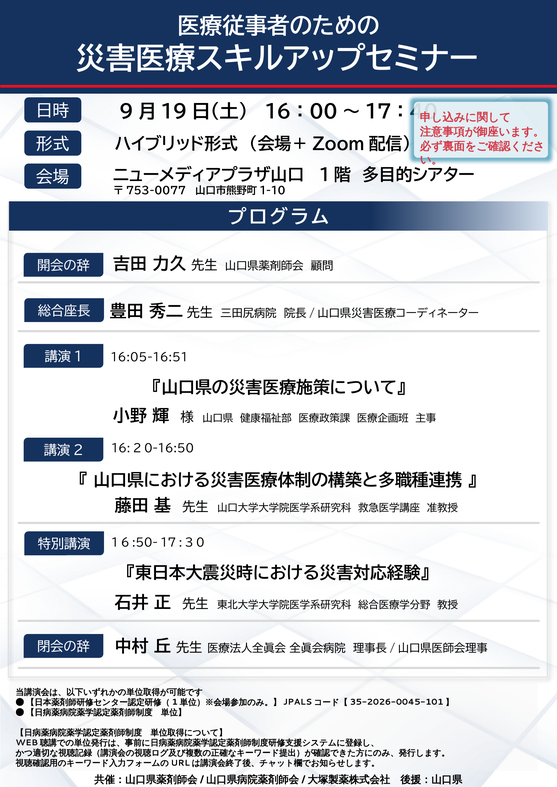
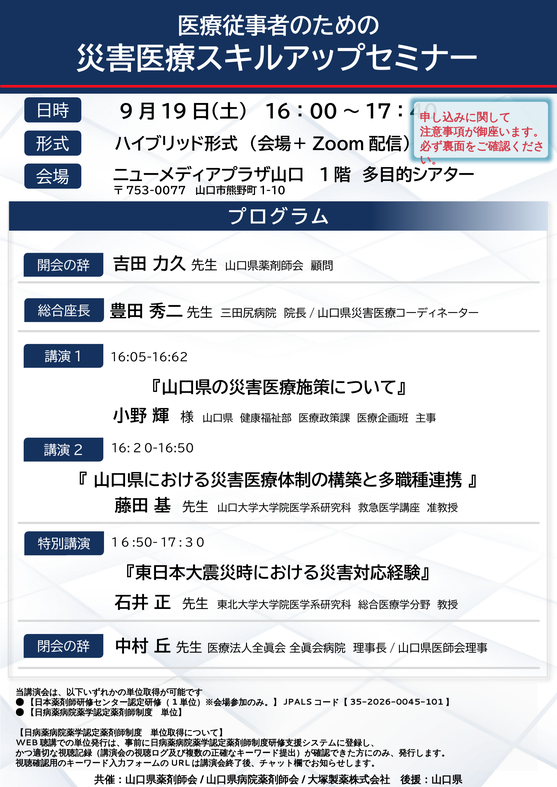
16:05-16:51: 16:05-16:51 -> 16:05-16:62
